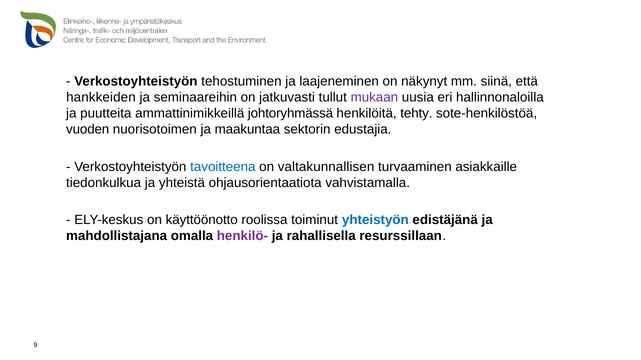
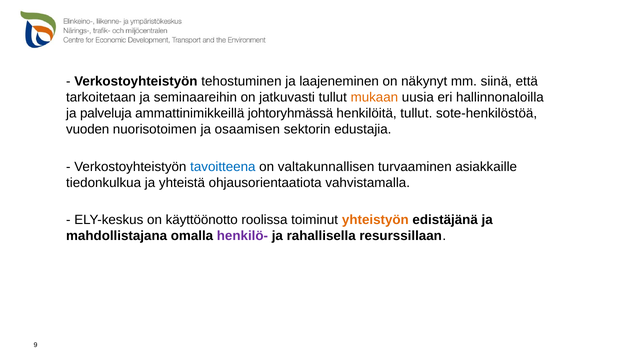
hankkeiden: hankkeiden -> tarkoitetaan
mukaan colour: purple -> orange
puutteita: puutteita -> palveluja
henkilöitä tehty: tehty -> tullut
maakuntaa: maakuntaa -> osaamisen
yhteistyön colour: blue -> orange
